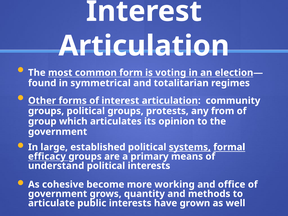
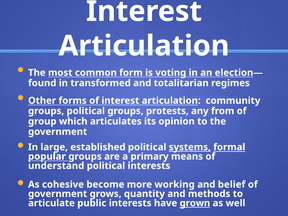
symmetrical: symmetrical -> transformed
efficacy: efficacy -> popular
office: office -> belief
grown underline: none -> present
